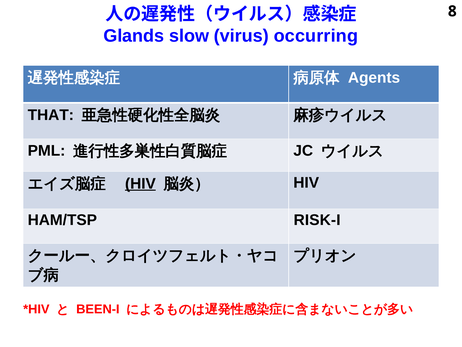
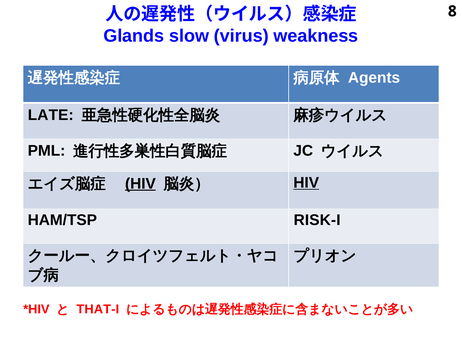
occurring: occurring -> weakness
THAT: THAT -> LATE
HIV at (306, 182) underline: none -> present
BEEN-I: BEEN-I -> THAT-I
